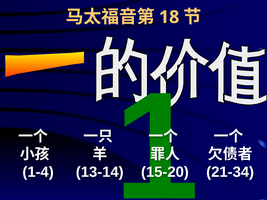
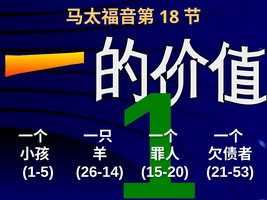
1-4: 1-4 -> 1-5
13-14: 13-14 -> 26-14
21-34: 21-34 -> 21-53
